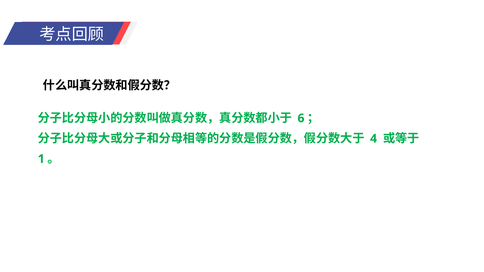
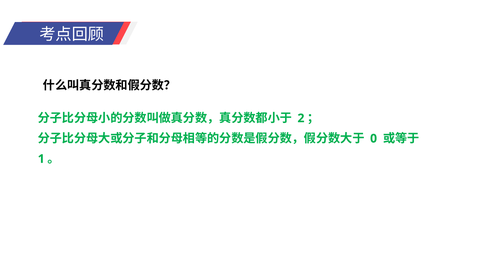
6: 6 -> 2
4: 4 -> 0
